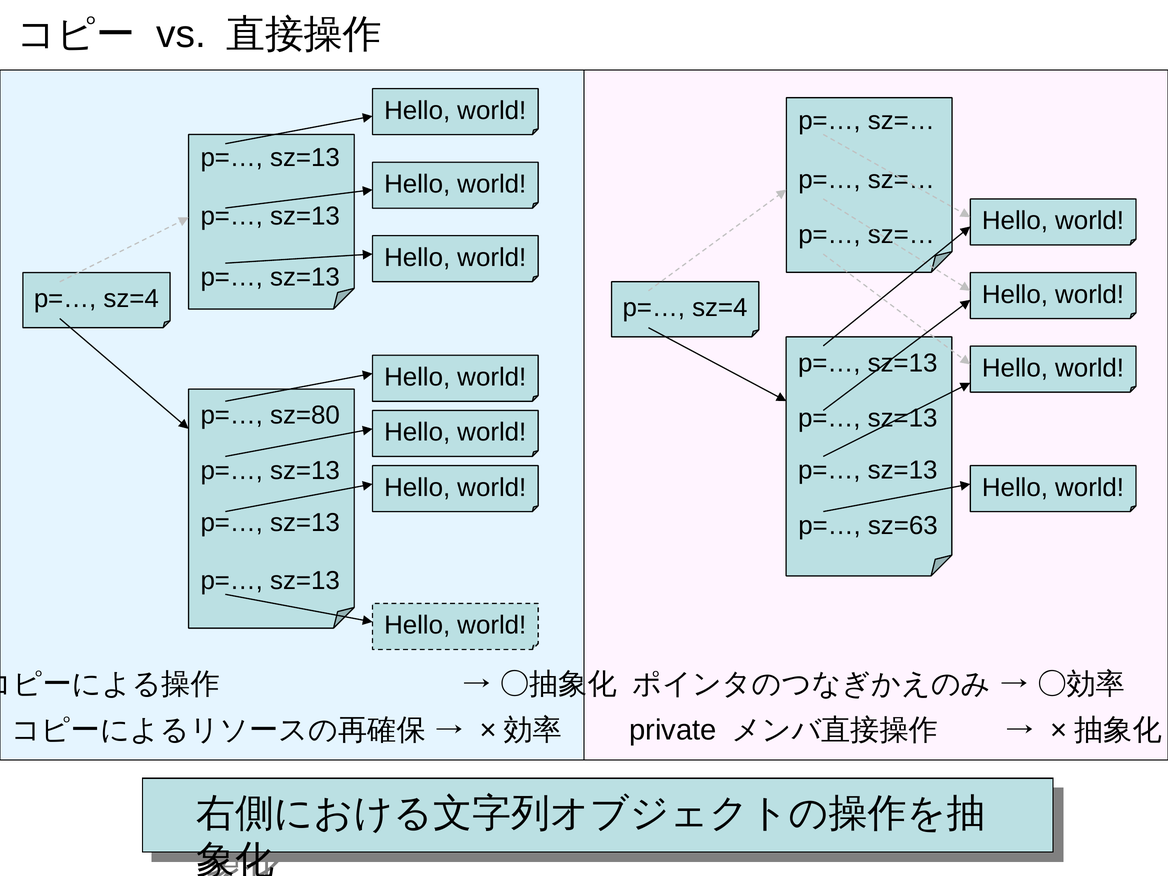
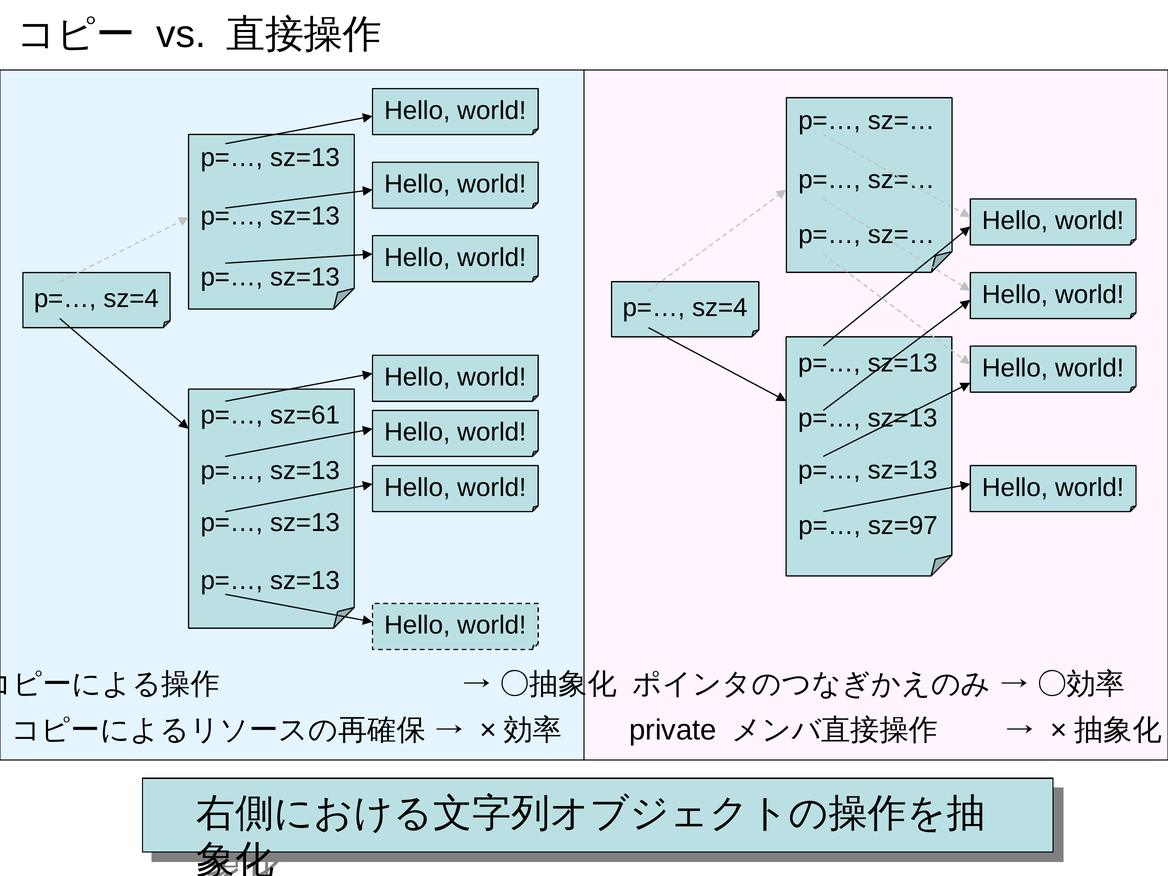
sz=80: sz=80 -> sz=61
sz=63: sz=63 -> sz=97
